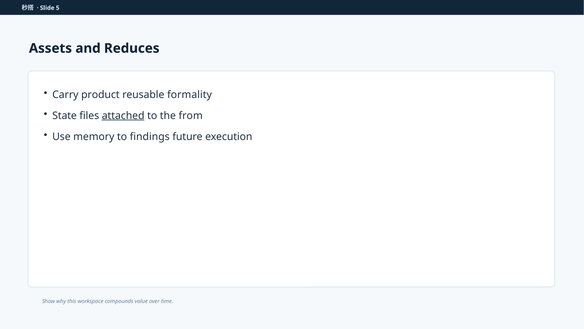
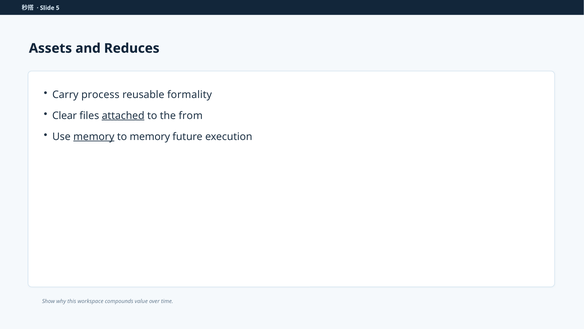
product: product -> process
State: State -> Clear
memory at (94, 136) underline: none -> present
to findings: findings -> memory
